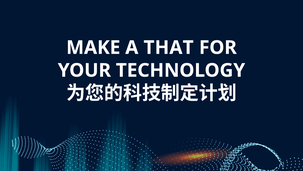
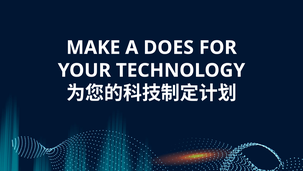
THAT: THAT -> DOES
